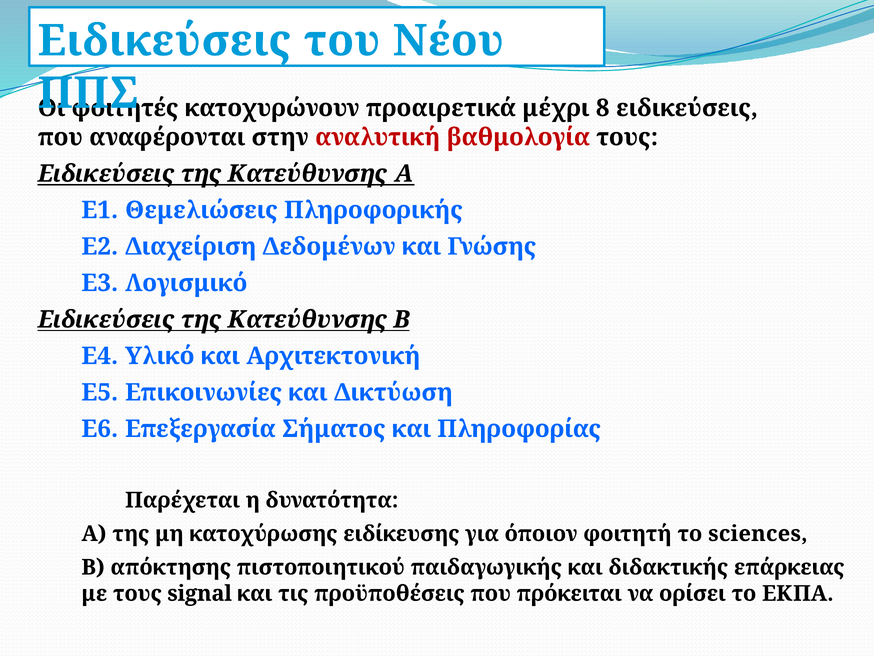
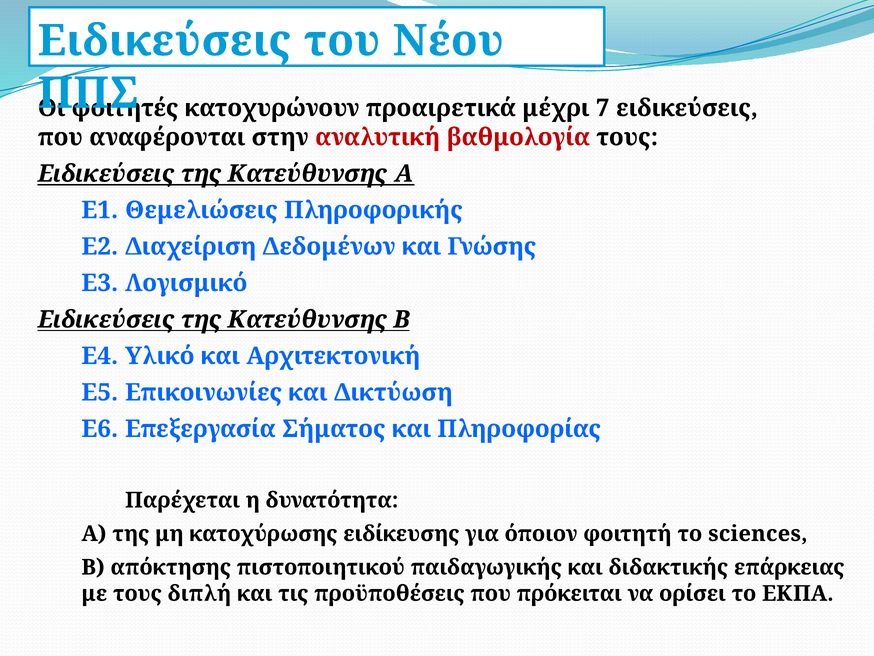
8: 8 -> 7
signal: signal -> διπλή
